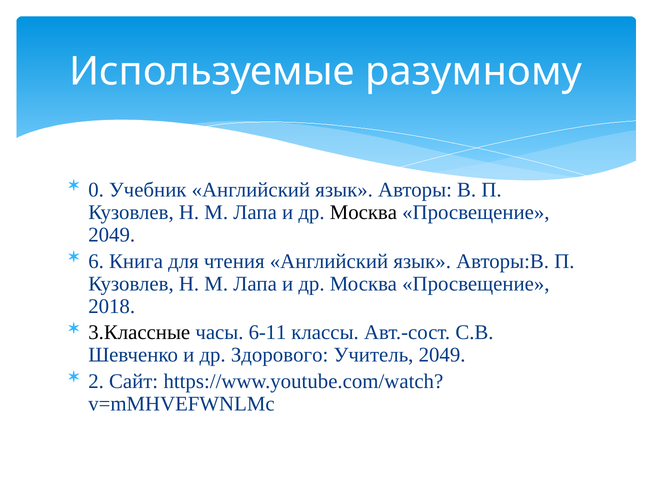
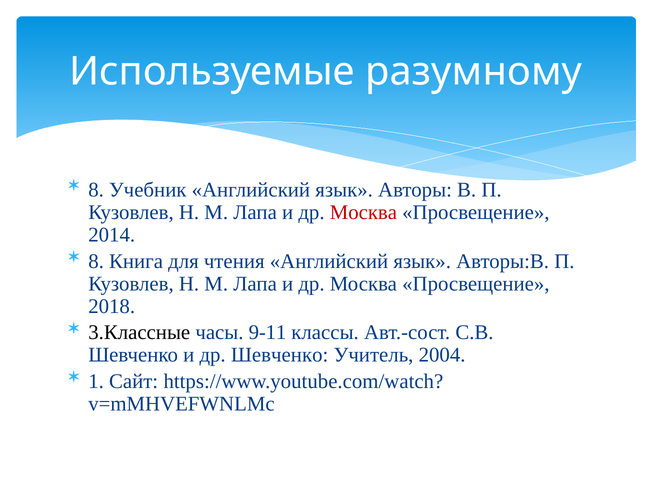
0 at (96, 190): 0 -> 8
Москва at (363, 212) colour: black -> red
2049 at (112, 235): 2049 -> 2014
6 at (96, 261): 6 -> 8
6-11: 6-11 -> 9-11
др Здорового: Здорового -> Шевченко
Учитель 2049: 2049 -> 2004
2: 2 -> 1
